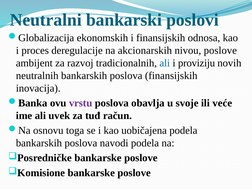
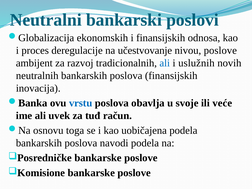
akcionarskih: akcionarskih -> učestvovanje
proviziju: proviziju -> uslužnih
vrstu colour: purple -> blue
